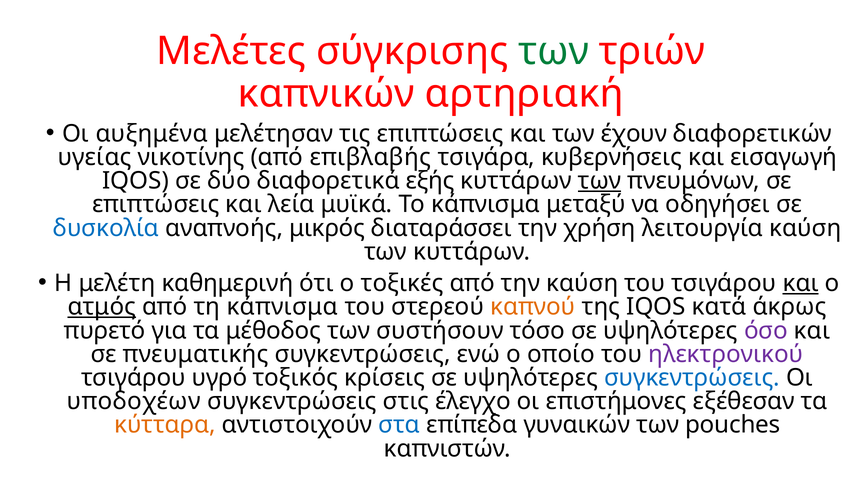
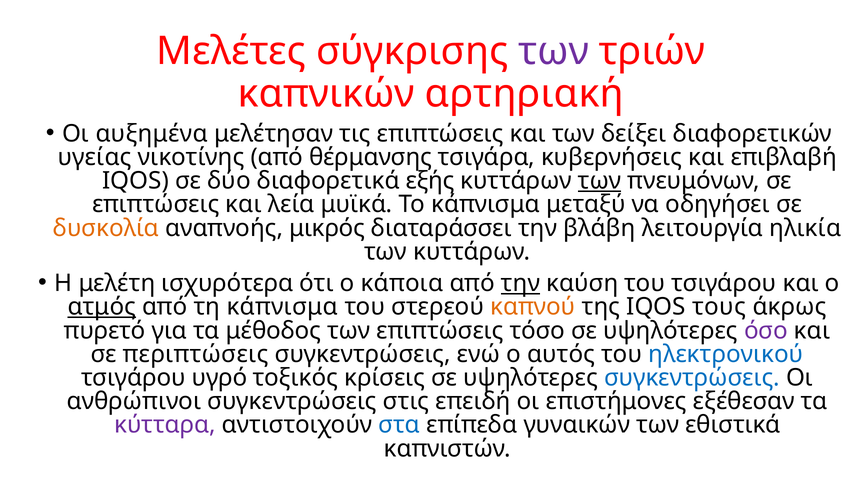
των at (554, 51) colour: green -> purple
έχουν: έχουν -> δείξει
επιβλαβής: επιβλαβής -> θέρμανσης
εισαγωγή: εισαγωγή -> επιβλαβή
δυσκολία colour: blue -> orange
χρήση: χρήση -> βλάβη
λειτουργία καύση: καύση -> ηλικία
καθημερινή: καθημερινή -> ισχυρότερα
τοξικές: τοξικές -> κάποια
την at (521, 283) underline: none -> present
και at (801, 283) underline: present -> none
κατά: κατά -> τους
των συστήσουν: συστήσουν -> επιπτώσεις
πνευματικής: πνευματικής -> περιπτώσεις
οποίο: οποίο -> αυτός
ηλεκτρονικού colour: purple -> blue
υποδοχέων: υποδοχέων -> ανθρώπινοι
έλεγχο: έλεγχο -> επειδή
κύτταρα colour: orange -> purple
pouches: pouches -> εθιστικά
